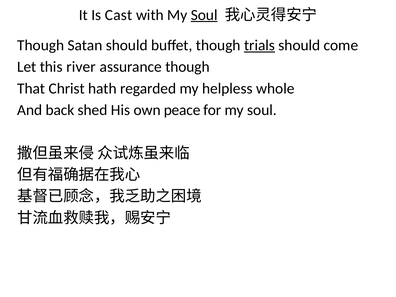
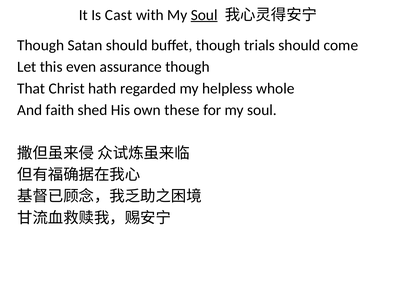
trials underline: present -> none
river: river -> even
back: back -> faith
peace: peace -> these
